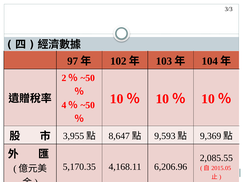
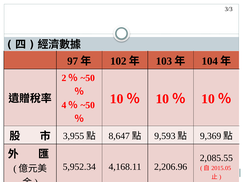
5,170.35: 5,170.35 -> 5,952.34
6,206.96: 6,206.96 -> 2,206.96
